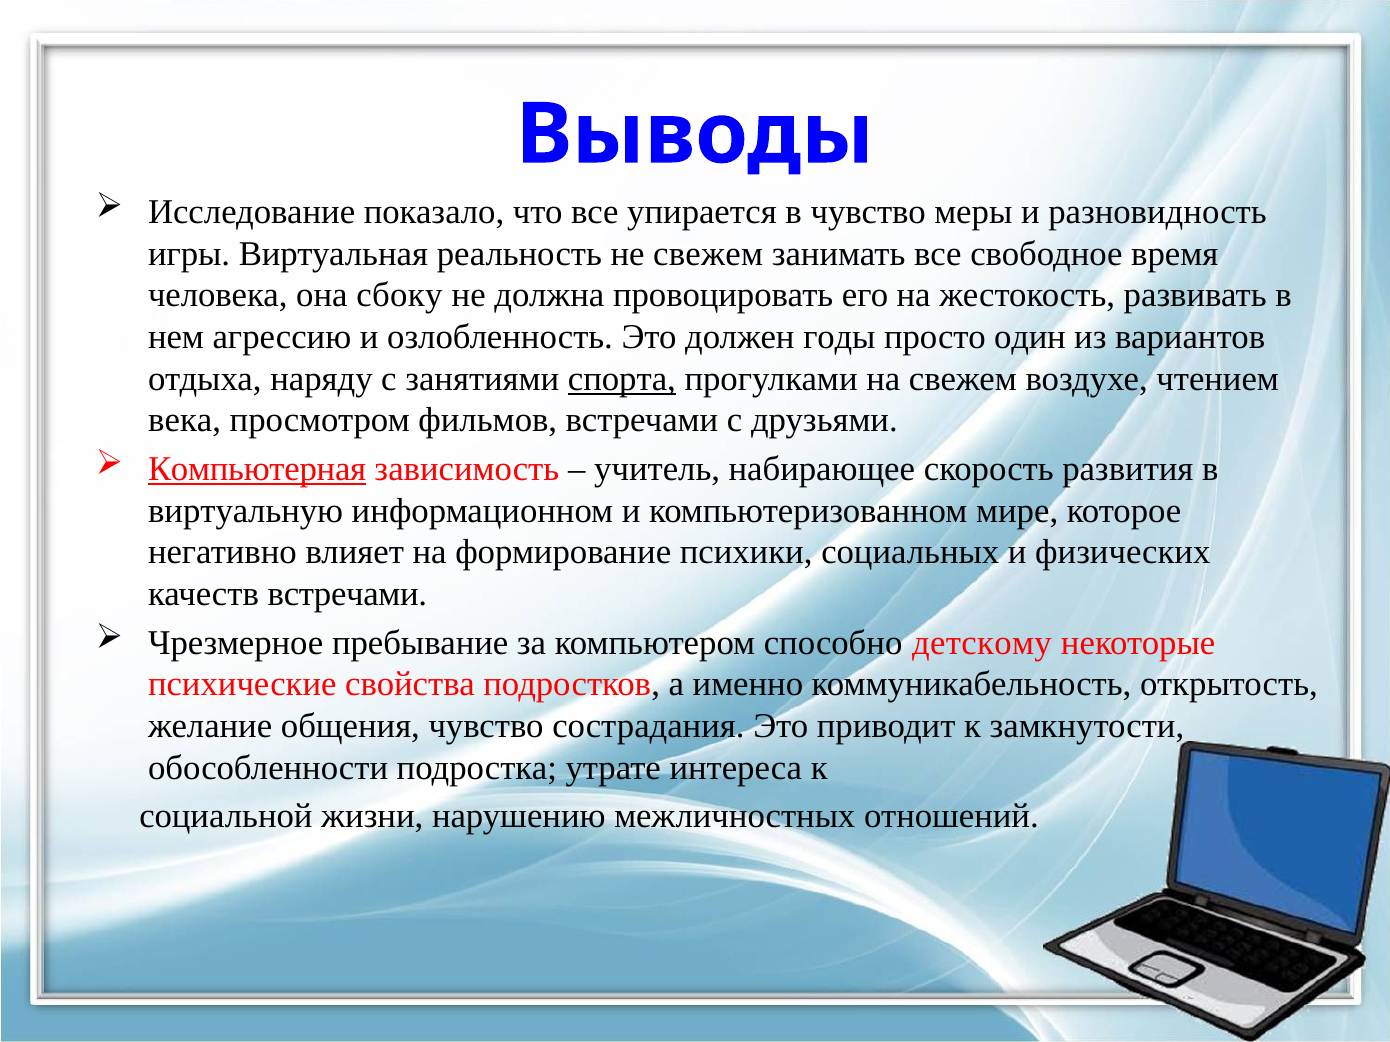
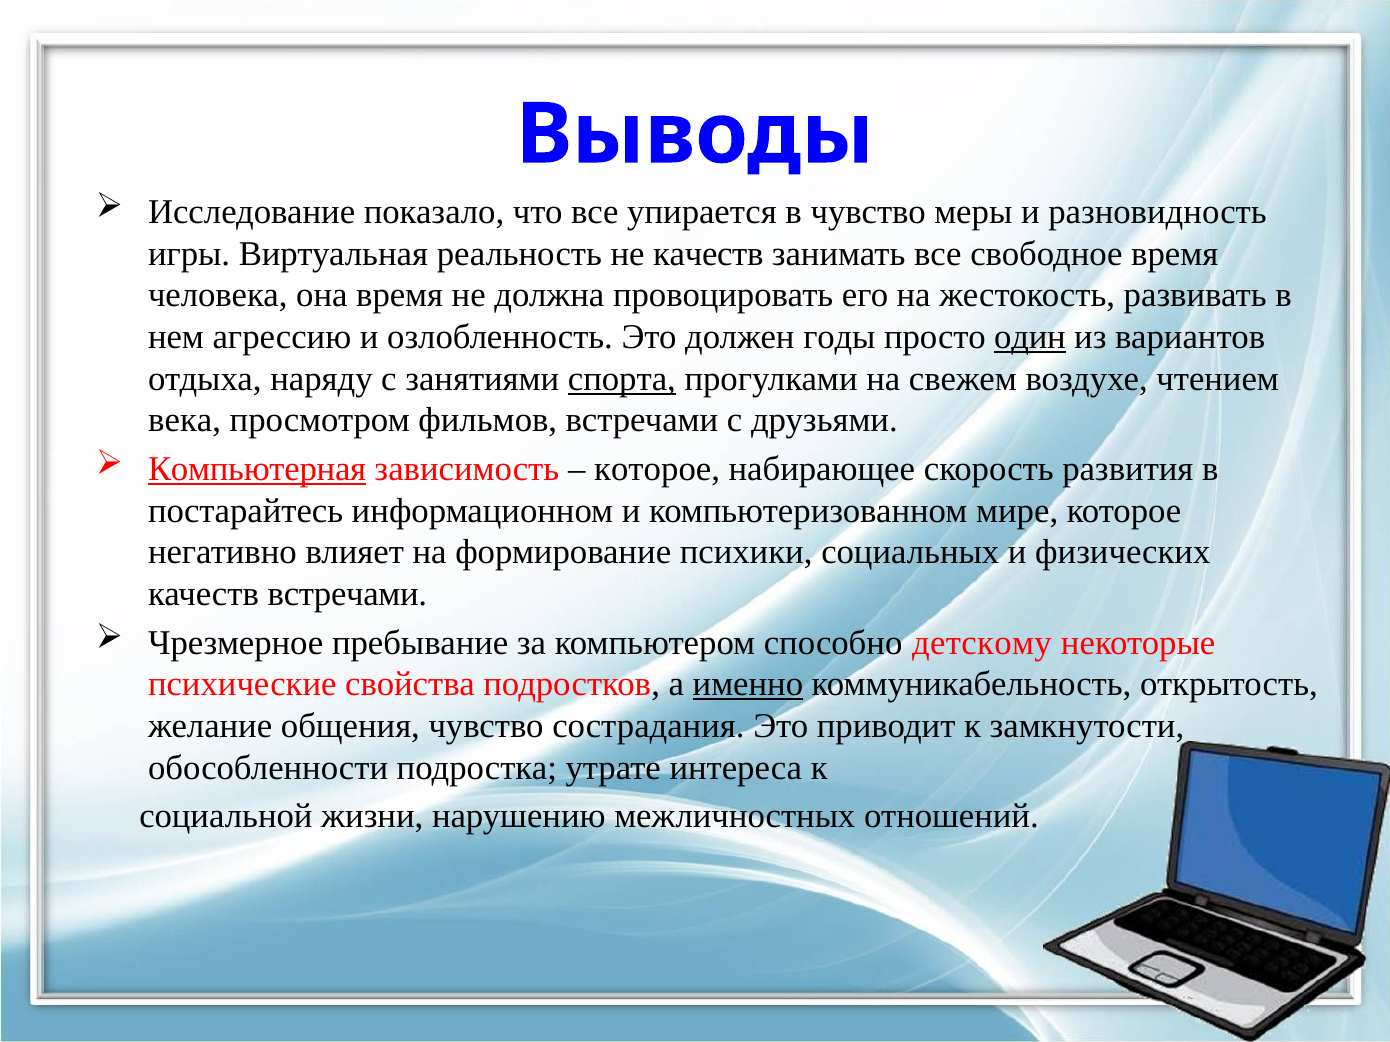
не свежем: свежем -> качеств
она сбоку: сбоку -> время
один underline: none -> present
учитель at (657, 469): учитель -> которое
виртуальную: виртуальную -> постарайтесь
именно underline: none -> present
